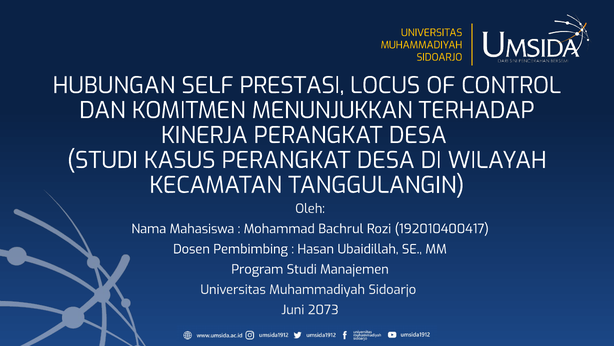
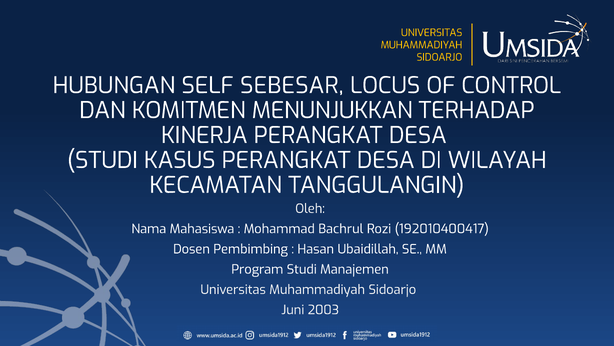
PRESTASI: PRESTASI -> SEBESAR
2073: 2073 -> 2003
